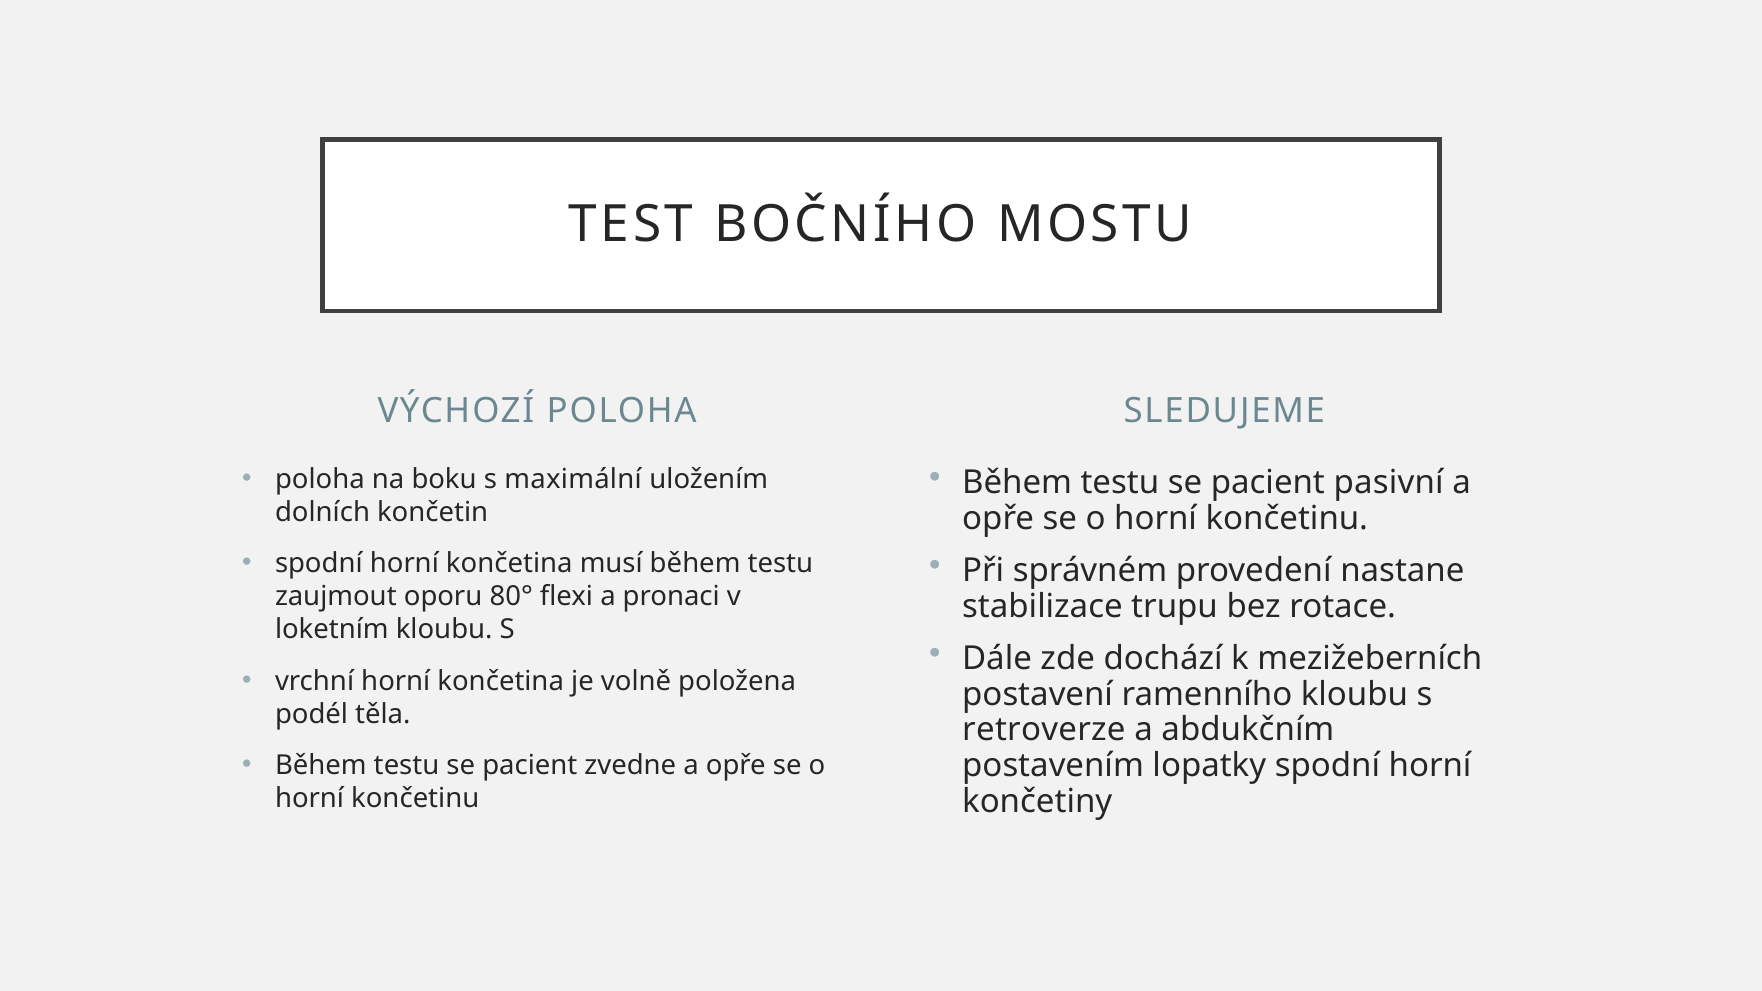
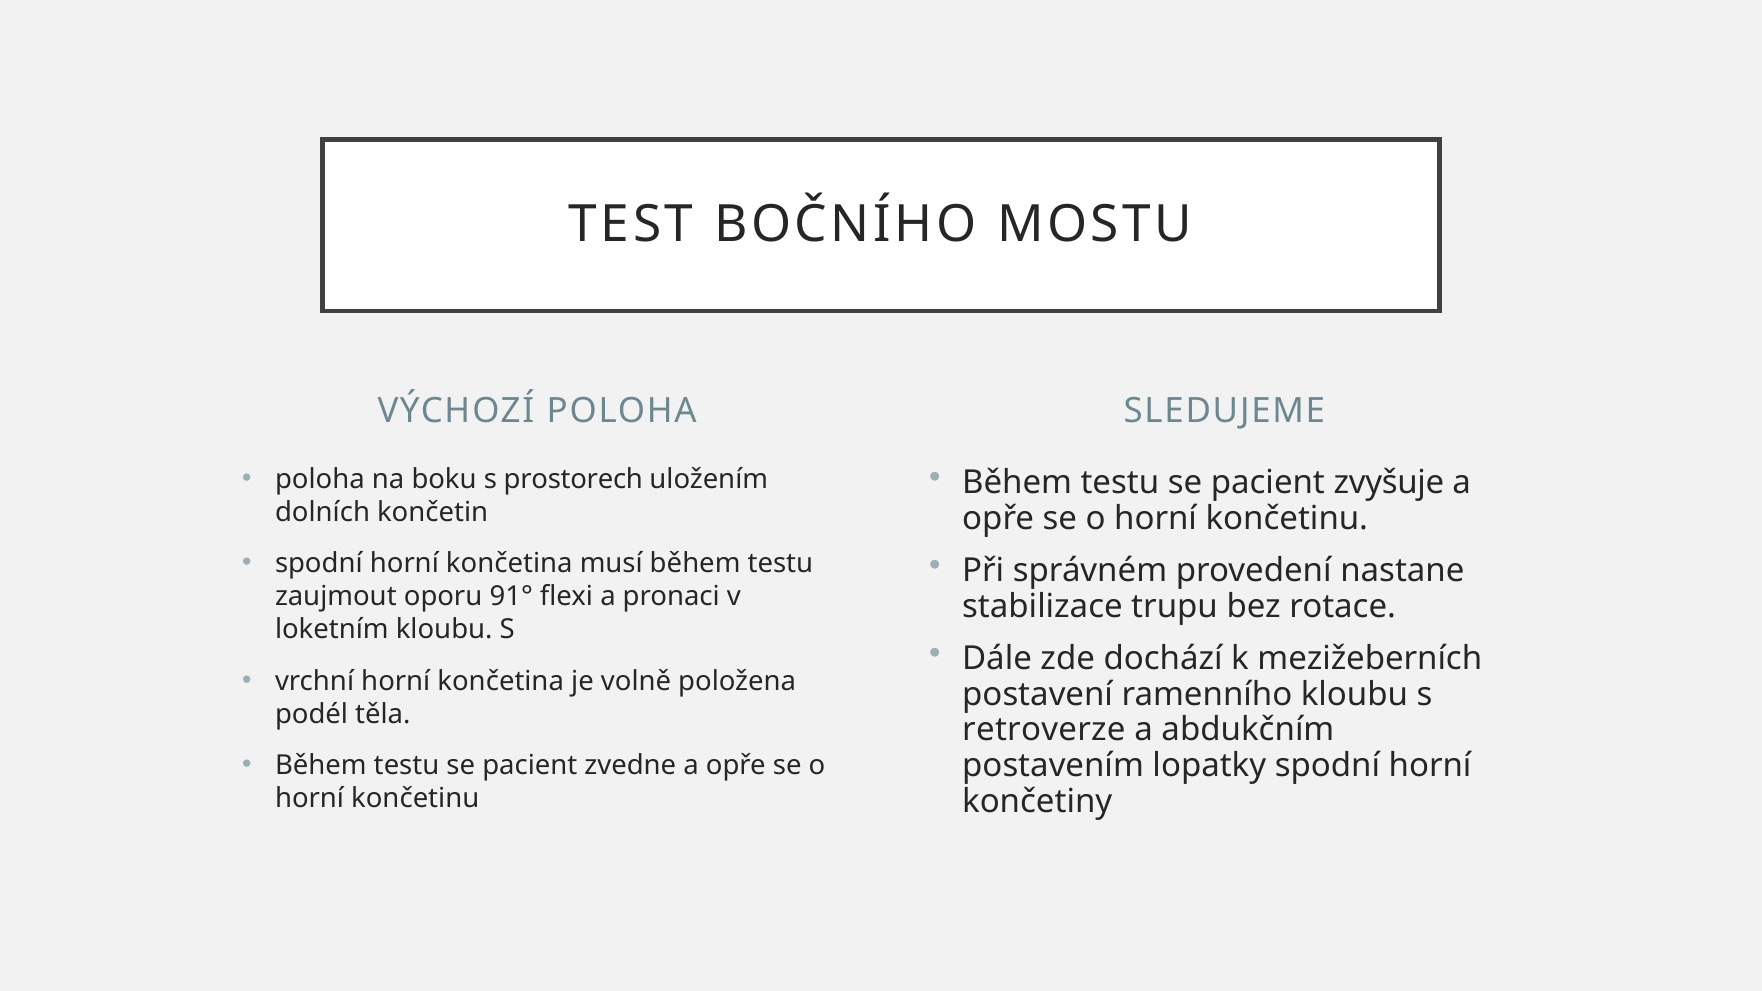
pasivní: pasivní -> zvyšuje
maximální: maximální -> prostorech
80°: 80° -> 91°
